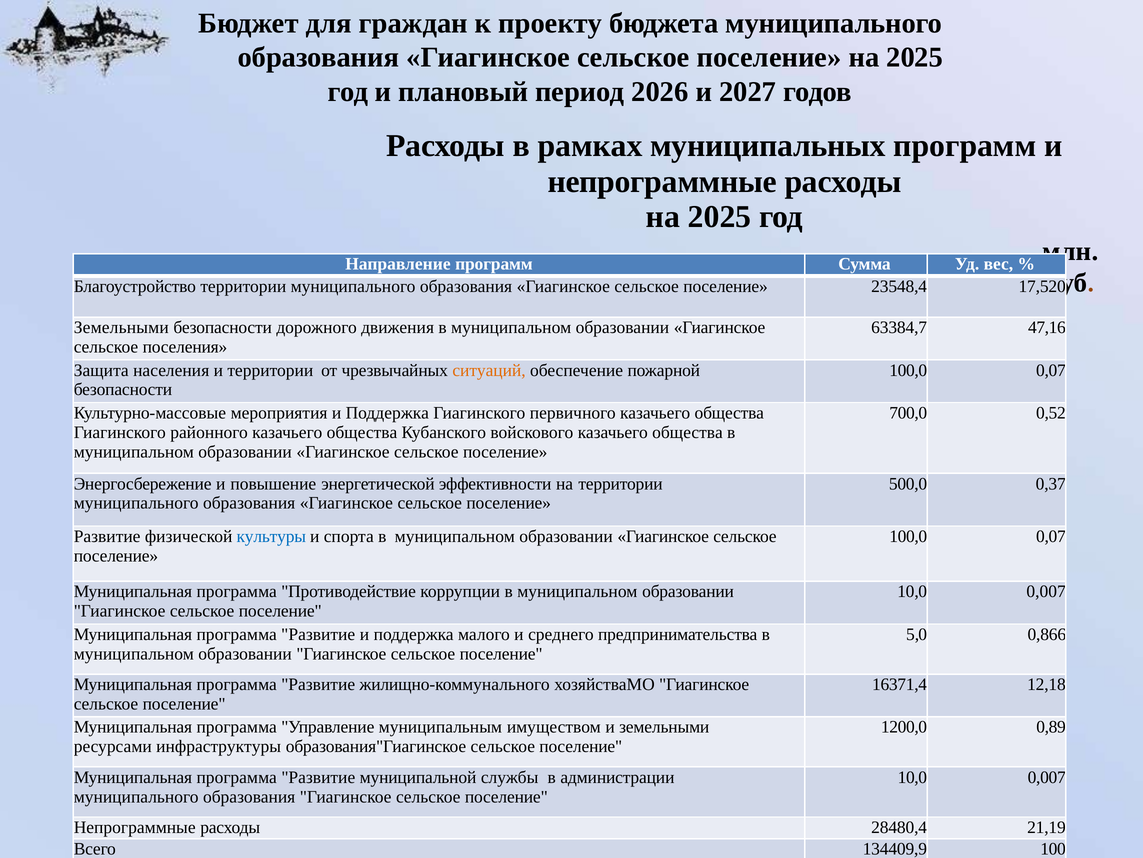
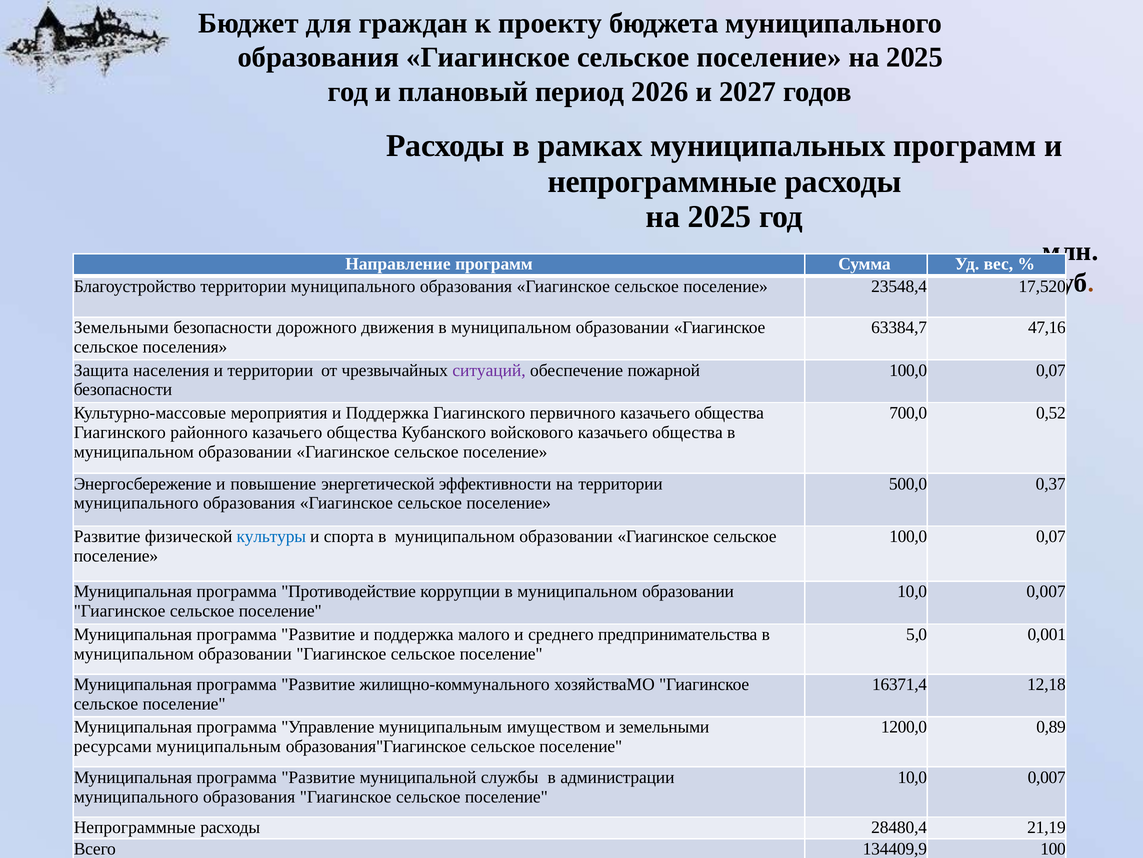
ситуаций colour: orange -> purple
0,866: 0,866 -> 0,001
ресурсами инфраструктуры: инфраструктуры -> муниципальным
